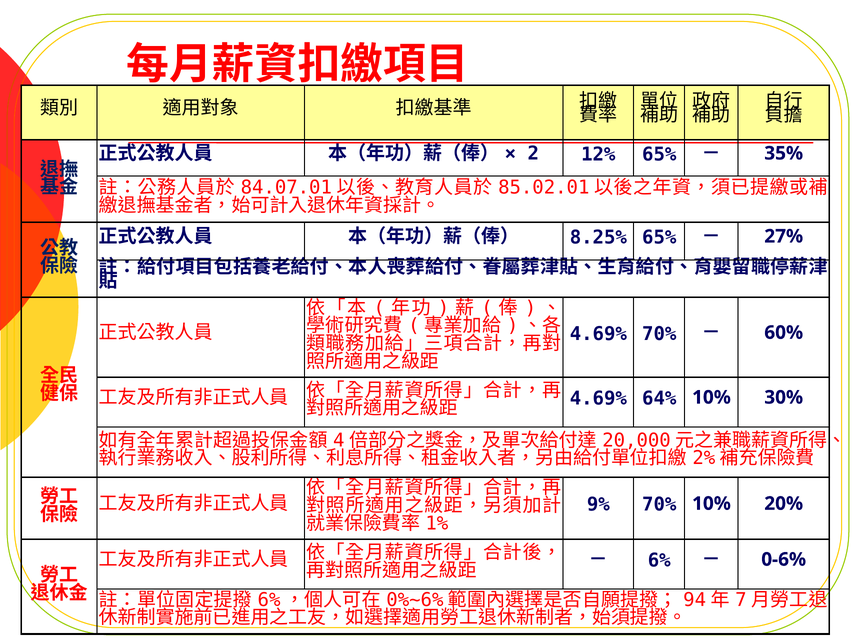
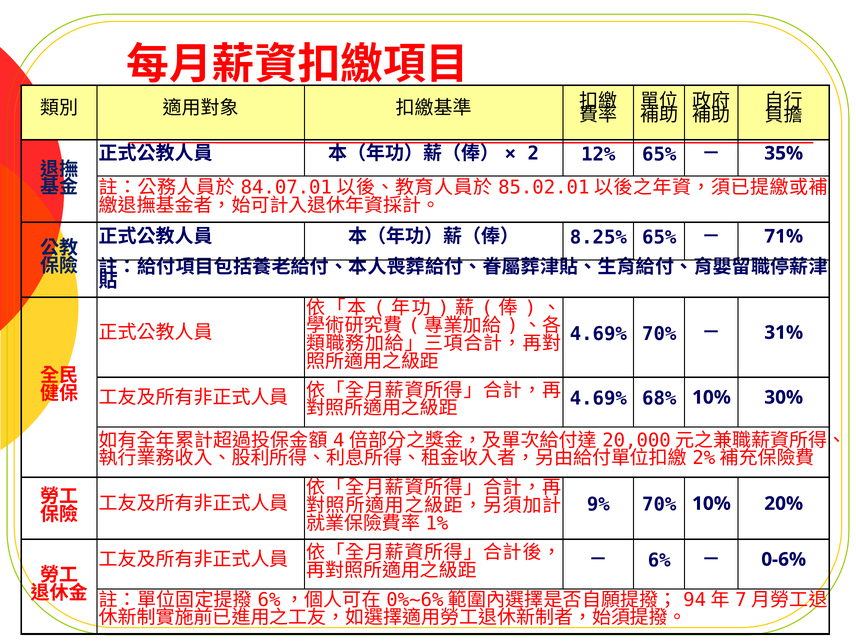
27%: 27% -> 71%
60%: 60% -> 31%
64%: 64% -> 68%
